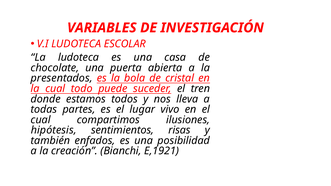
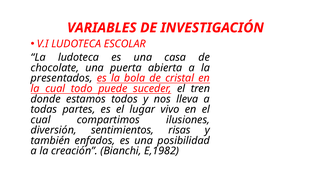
hipótesis: hipótesis -> diversión
E,1921: E,1921 -> E,1982
